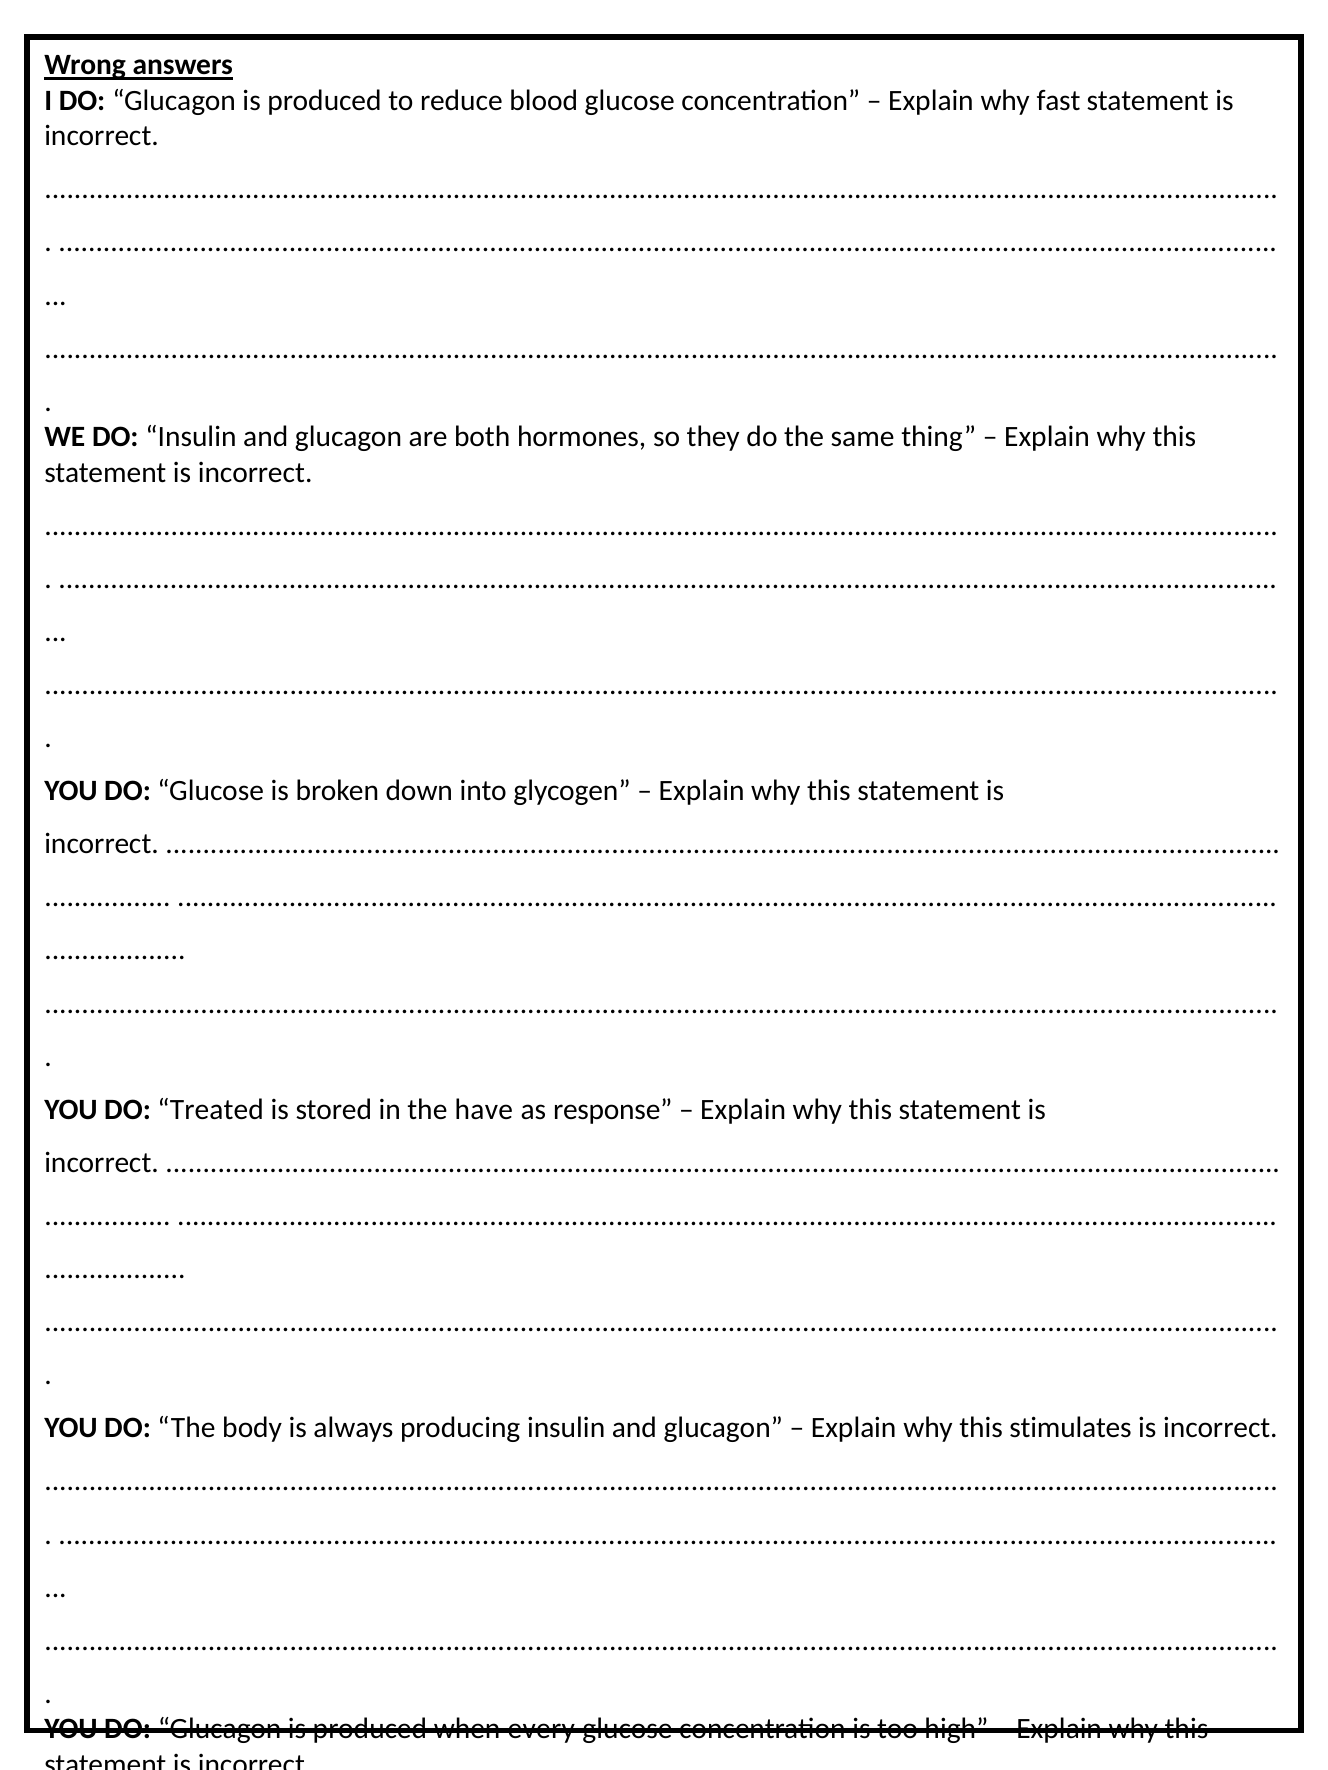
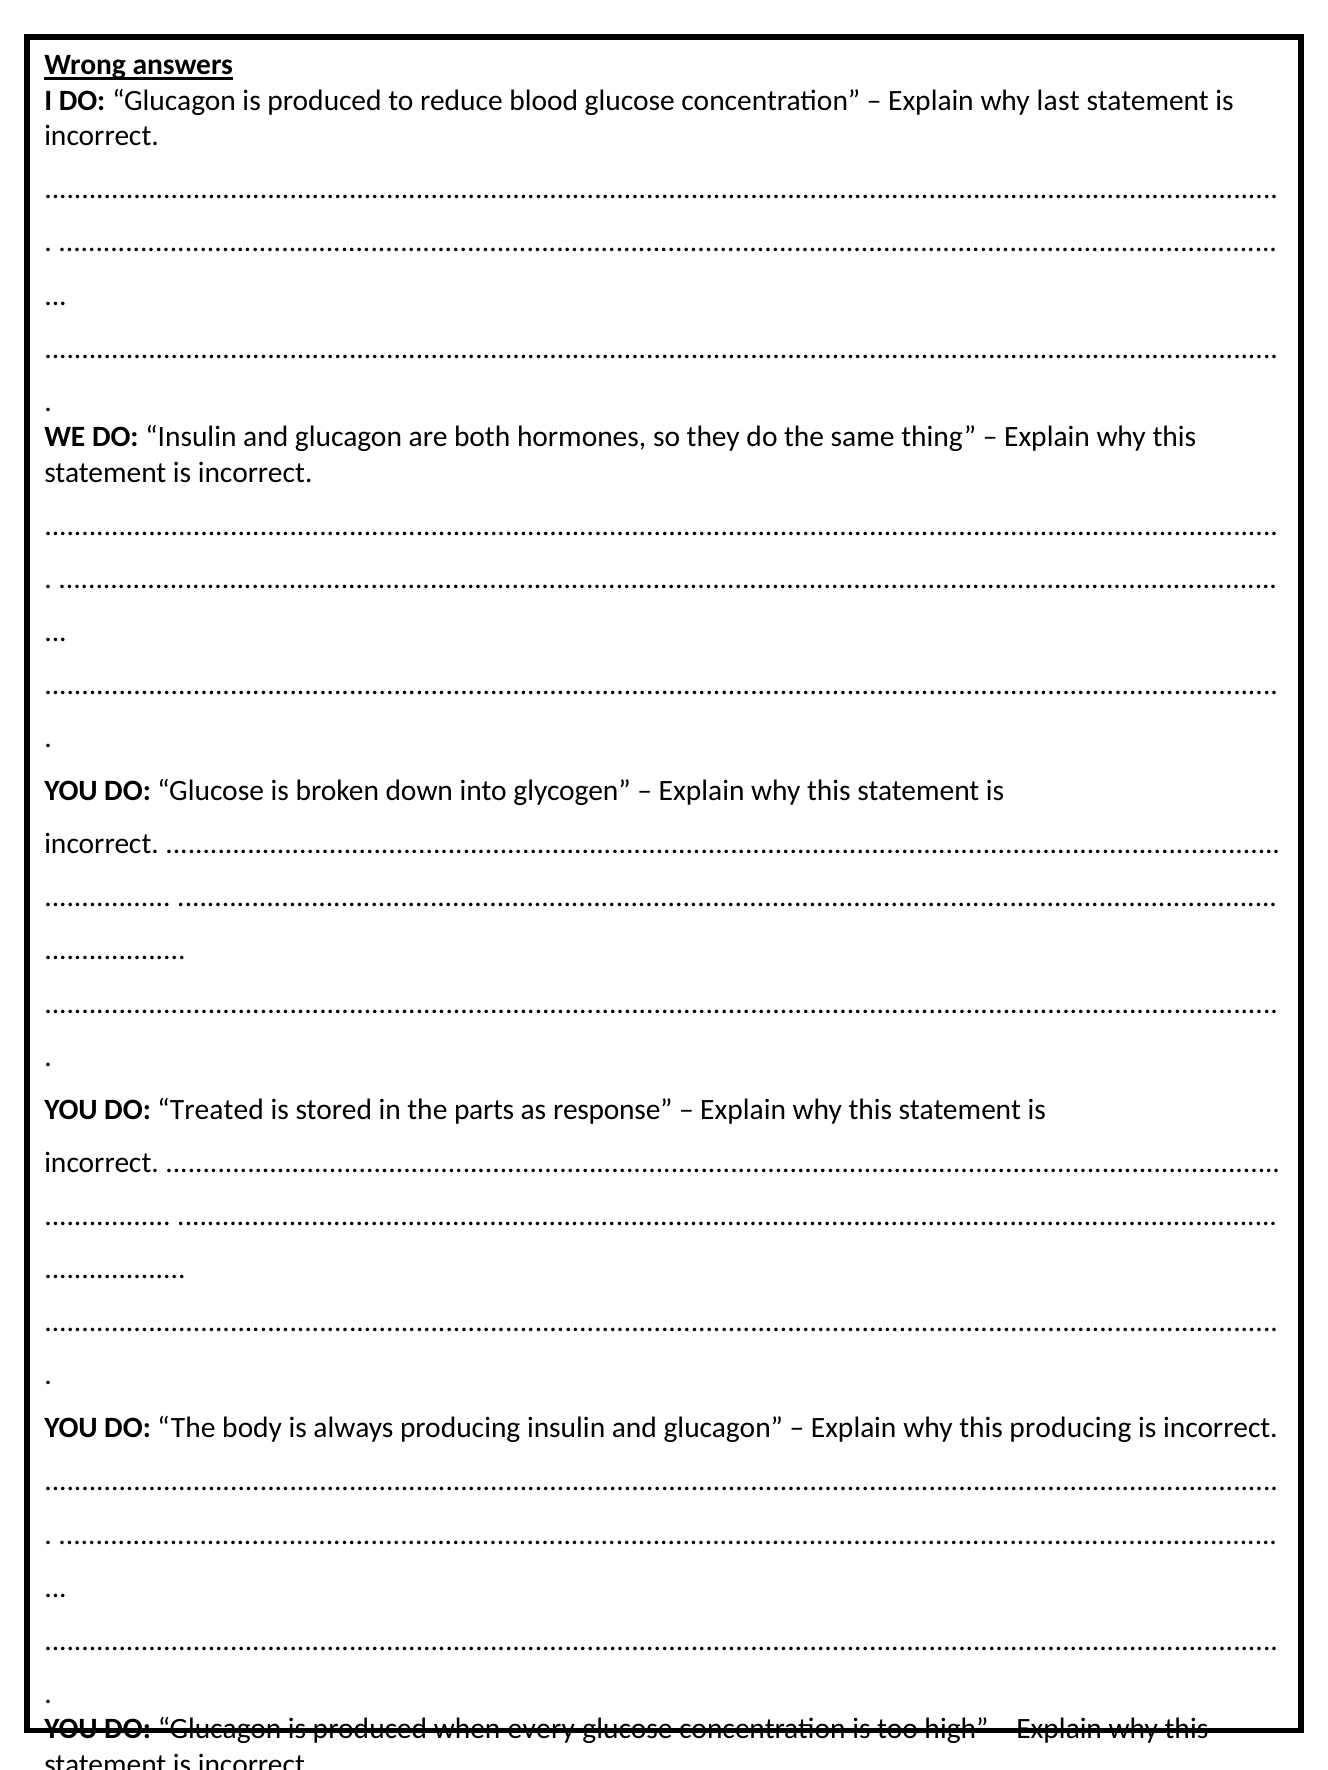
fast: fast -> last
have: have -> parts
this stimulates: stimulates -> producing
